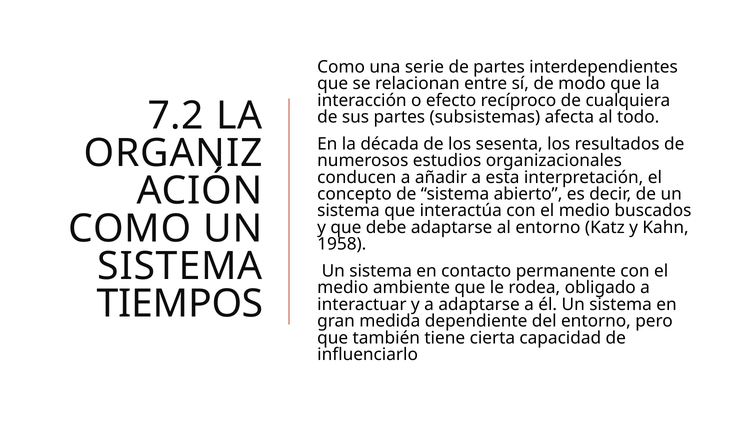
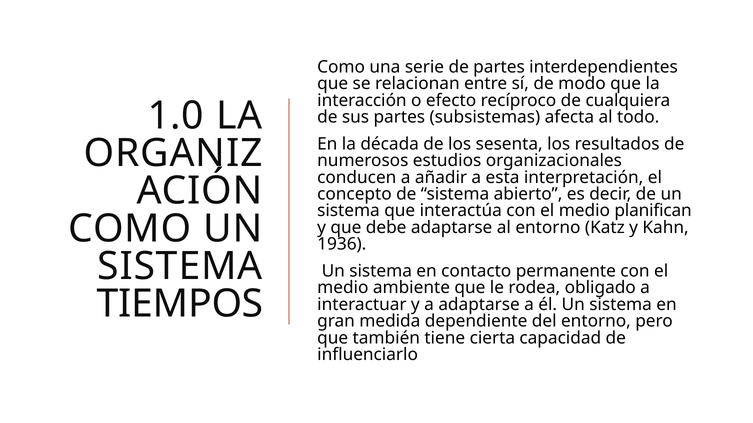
7.2: 7.2 -> 1.0
buscados: buscados -> planifican
1958: 1958 -> 1936
